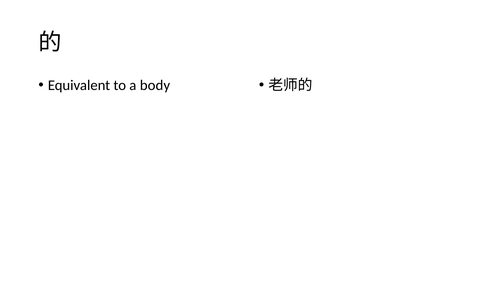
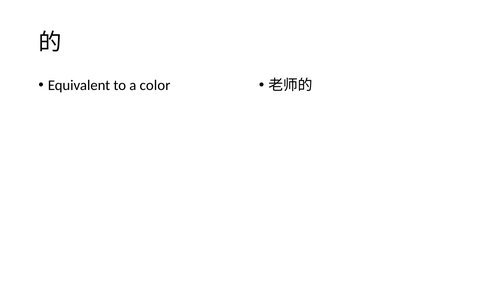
body: body -> color
